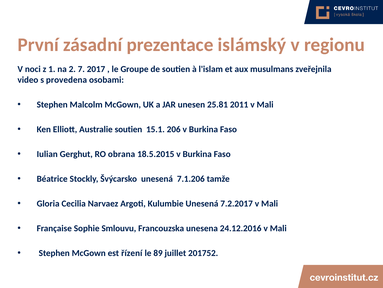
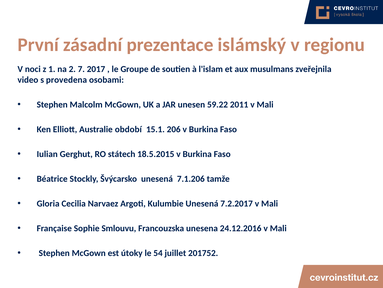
25.81: 25.81 -> 59.22
Australie soutien: soutien -> období
obrana: obrana -> státech
řízení: řízení -> útoky
89: 89 -> 54
